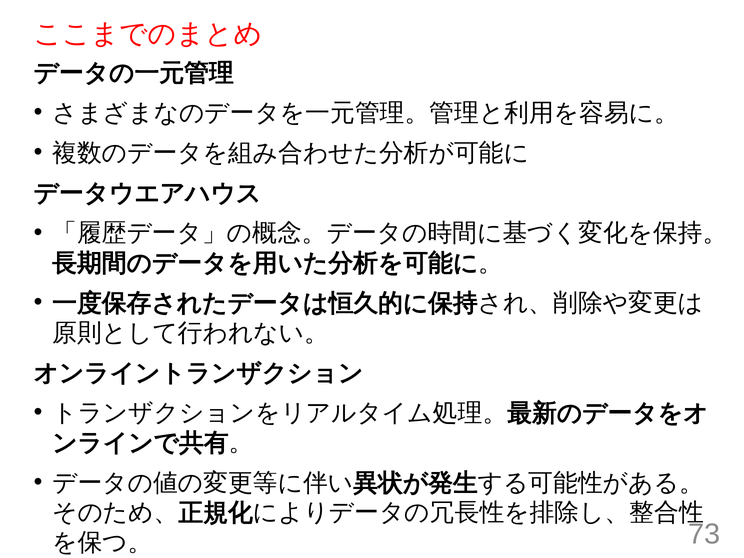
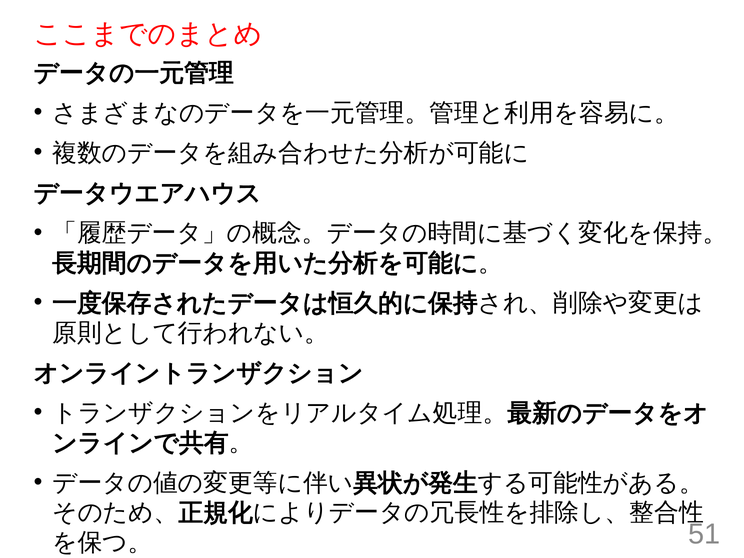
73: 73 -> 51
